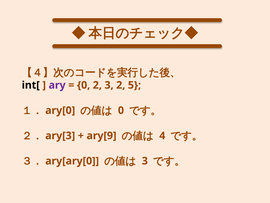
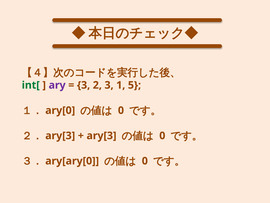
int[ colour: black -> green
0 at (84, 85): 0 -> 3
3 2: 2 -> 1
ary[9 at (101, 135): ary[9 -> ary[3
4 at (162, 135): 4 -> 0
3 at (145, 161): 3 -> 0
